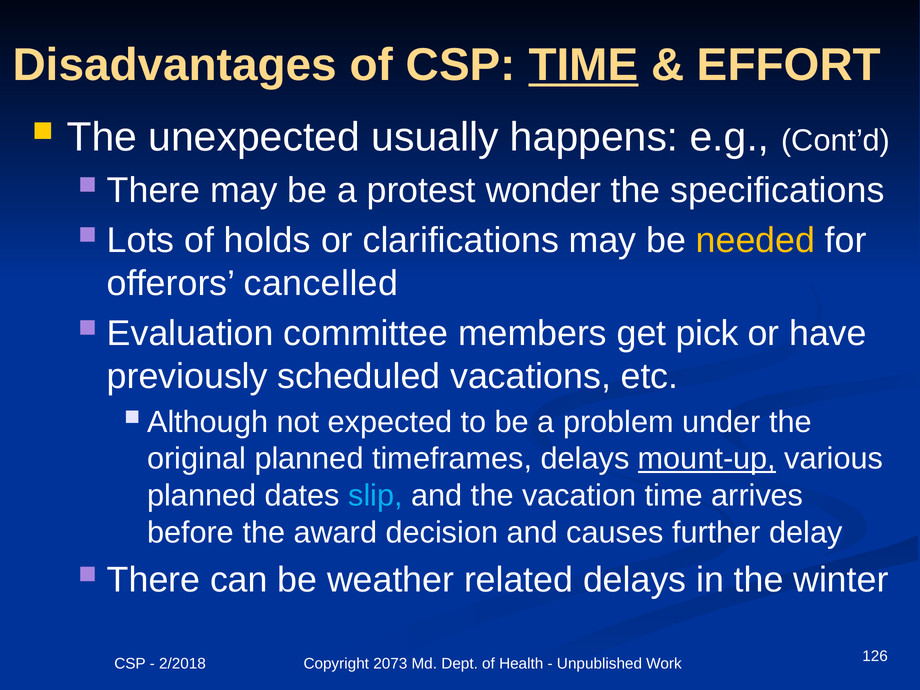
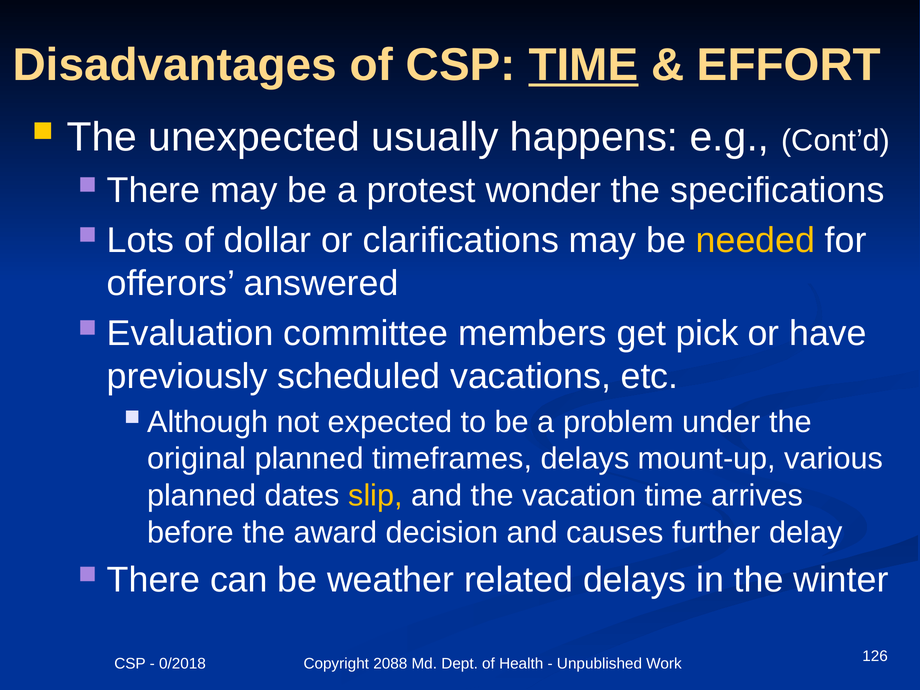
holds: holds -> dollar
cancelled: cancelled -> answered
mount-up underline: present -> none
slip colour: light blue -> yellow
2/2018: 2/2018 -> 0/2018
2073: 2073 -> 2088
